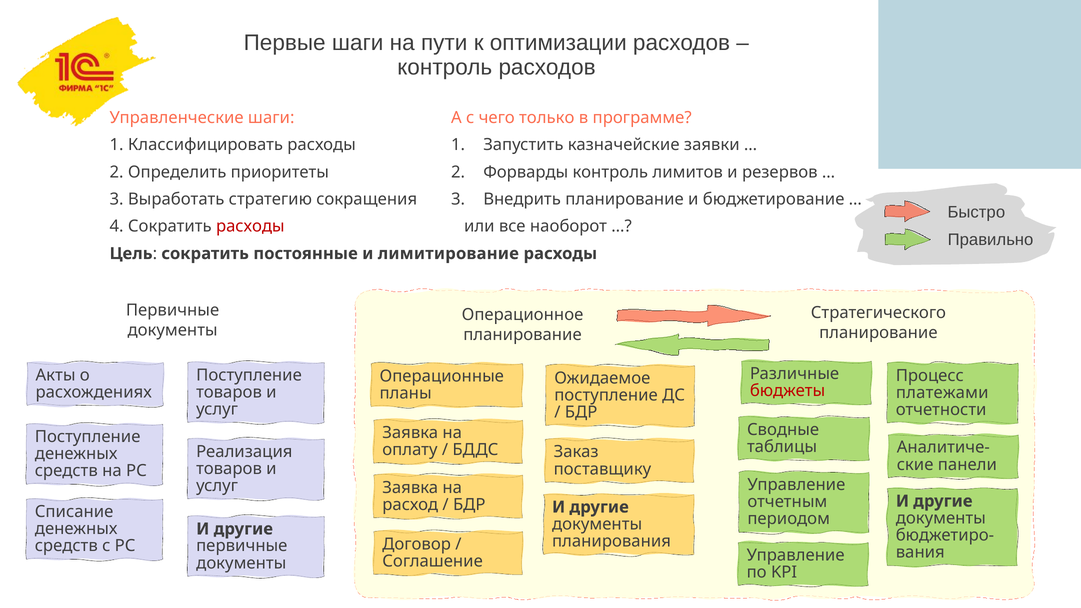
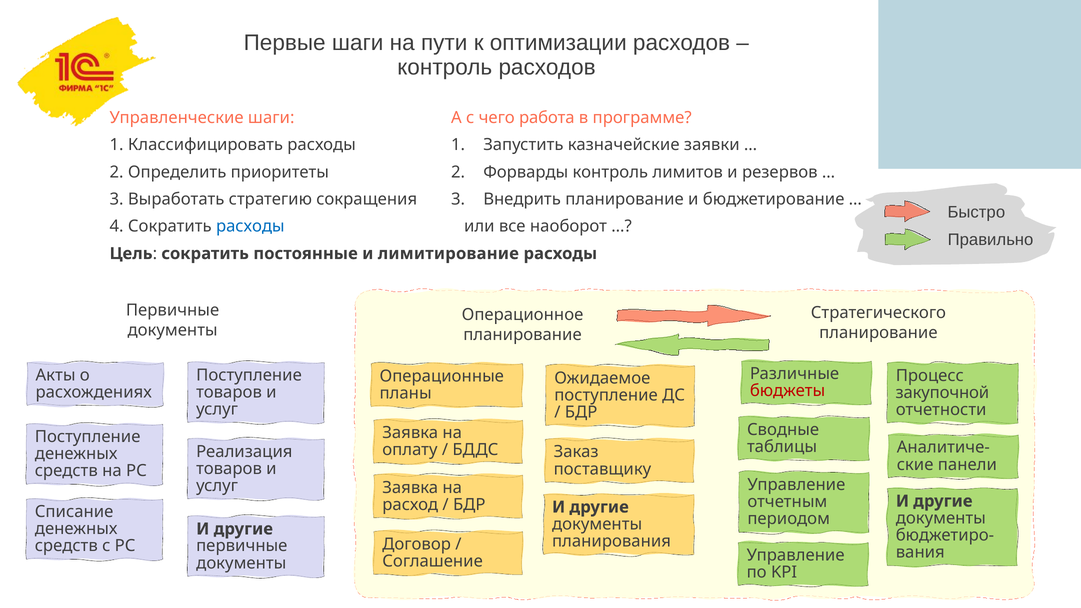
только: только -> работа
расходы at (250, 226) colour: red -> blue
платежами: платежами -> закупочной
